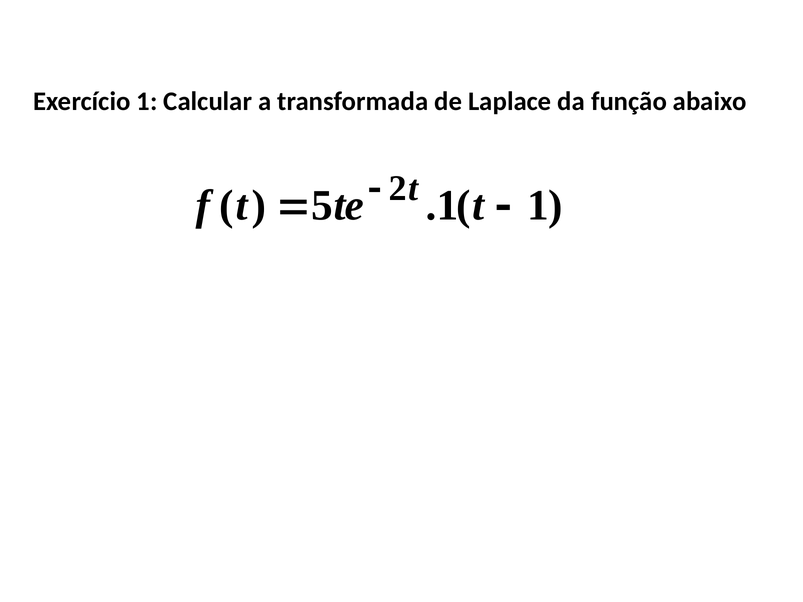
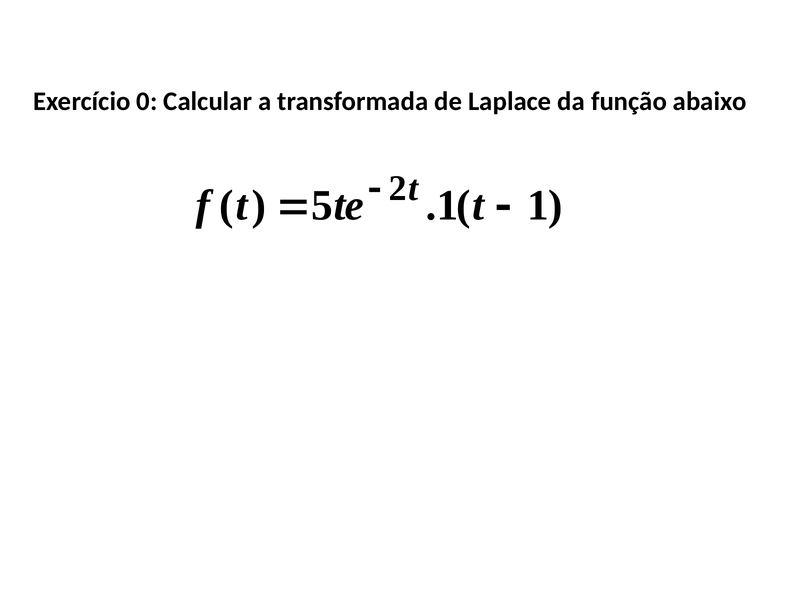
Exercício 1: 1 -> 0
